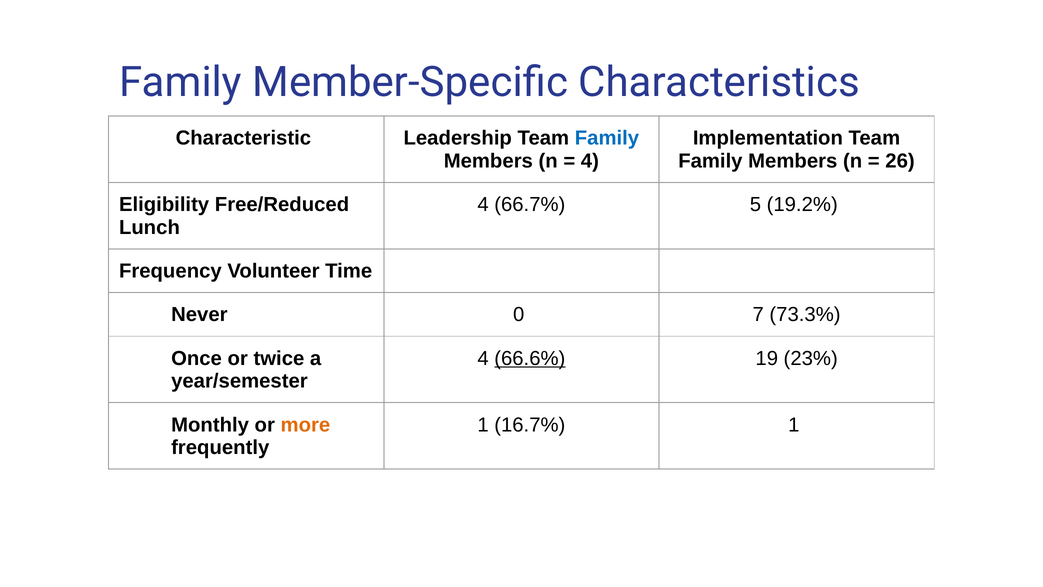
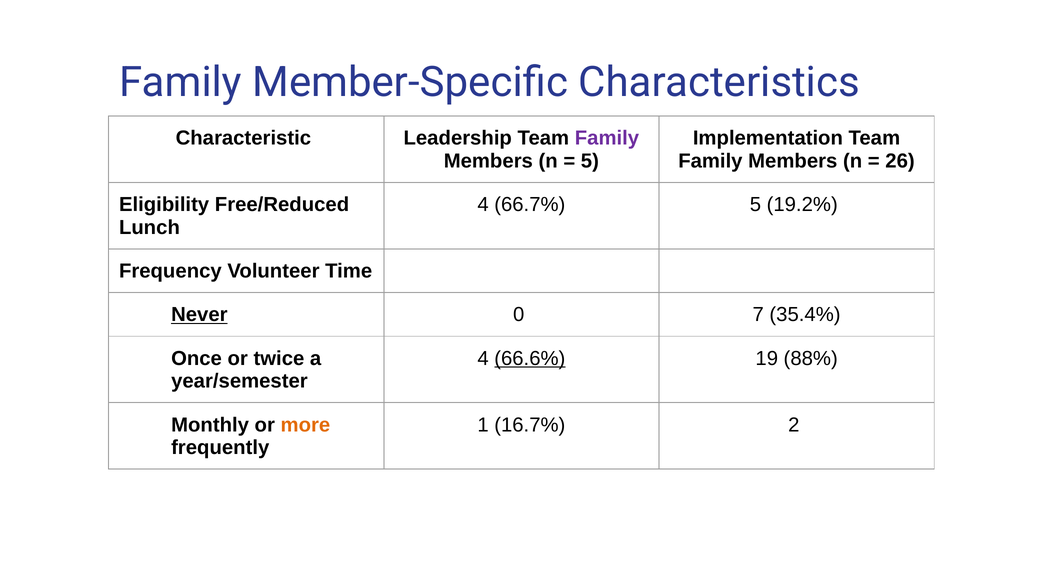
Family at (607, 138) colour: blue -> purple
4 at (590, 161): 4 -> 5
Never underline: none -> present
73.3%: 73.3% -> 35.4%
23%: 23% -> 88%
16.7% 1: 1 -> 2
